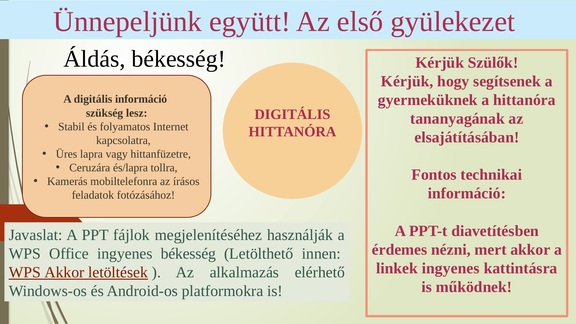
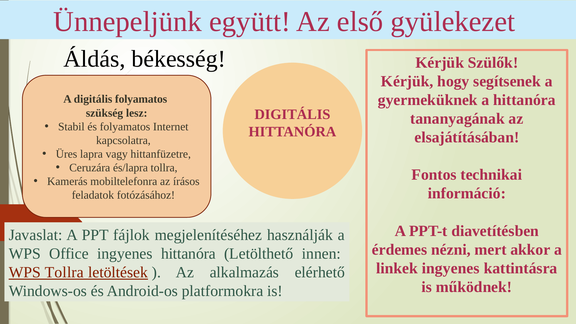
digitális információ: információ -> folyamatos
ingyenes békesség: békesség -> hittanóra
WPS Akkor: Akkor -> Tollra
